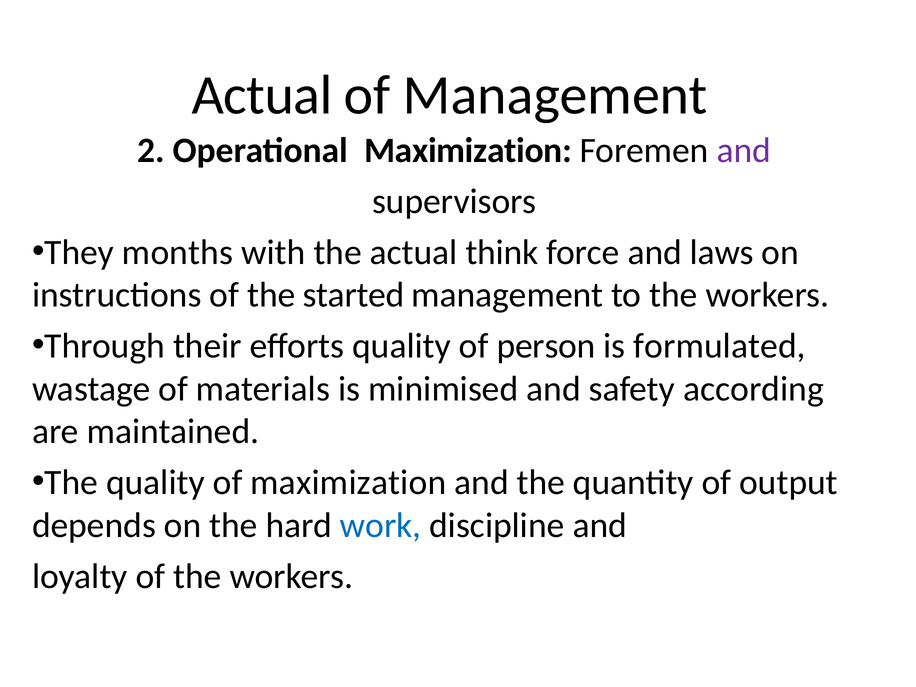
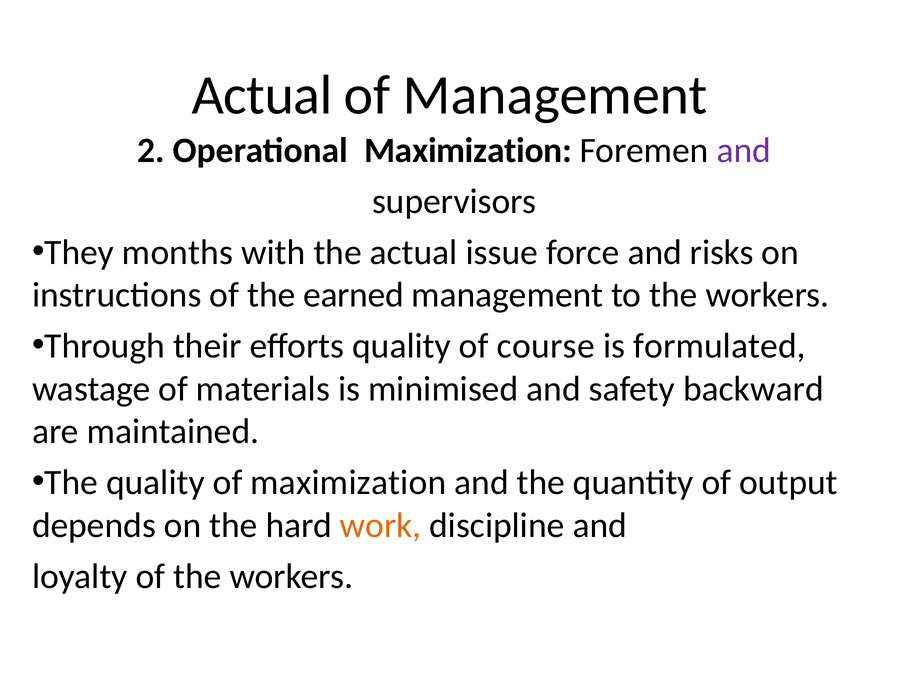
think: think -> issue
laws: laws -> risks
started: started -> earned
person: person -> course
according: according -> backward
work colour: blue -> orange
